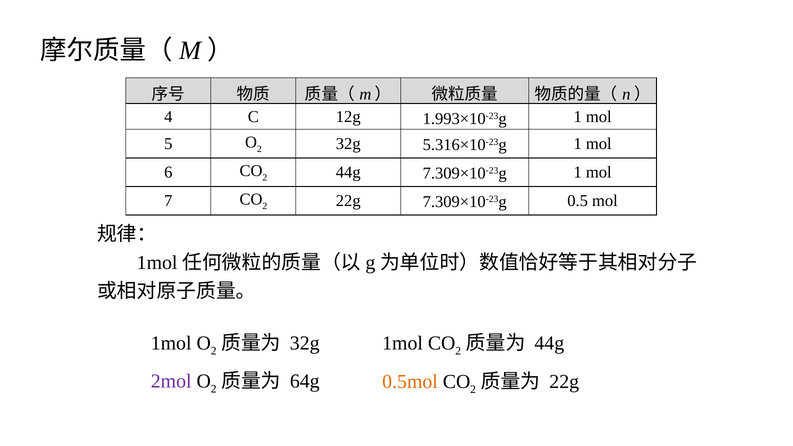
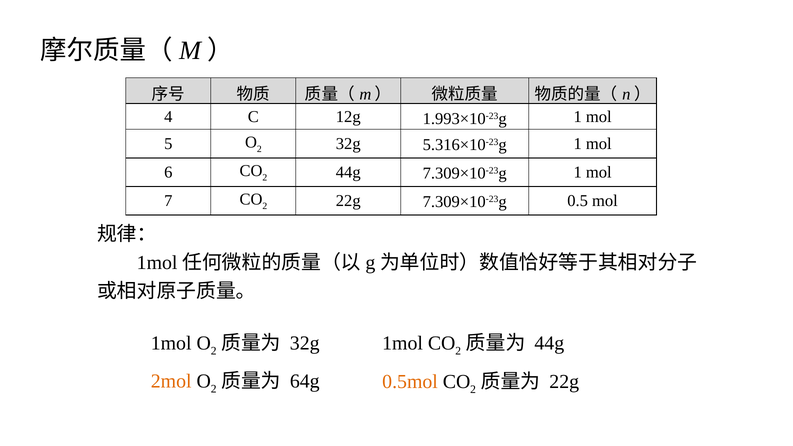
2mol colour: purple -> orange
